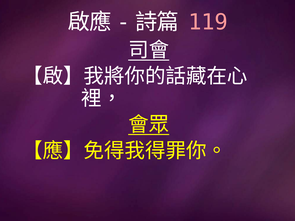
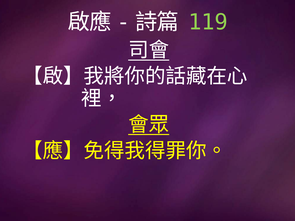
119 colour: pink -> light green
